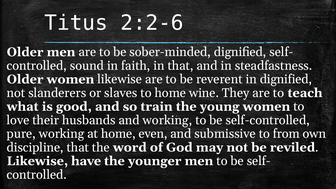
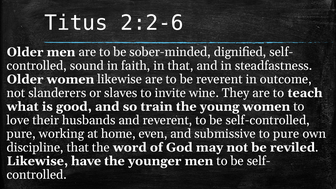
in dignified: dignified -> outcome
to home: home -> invite
and working: working -> reverent
to from: from -> pure
